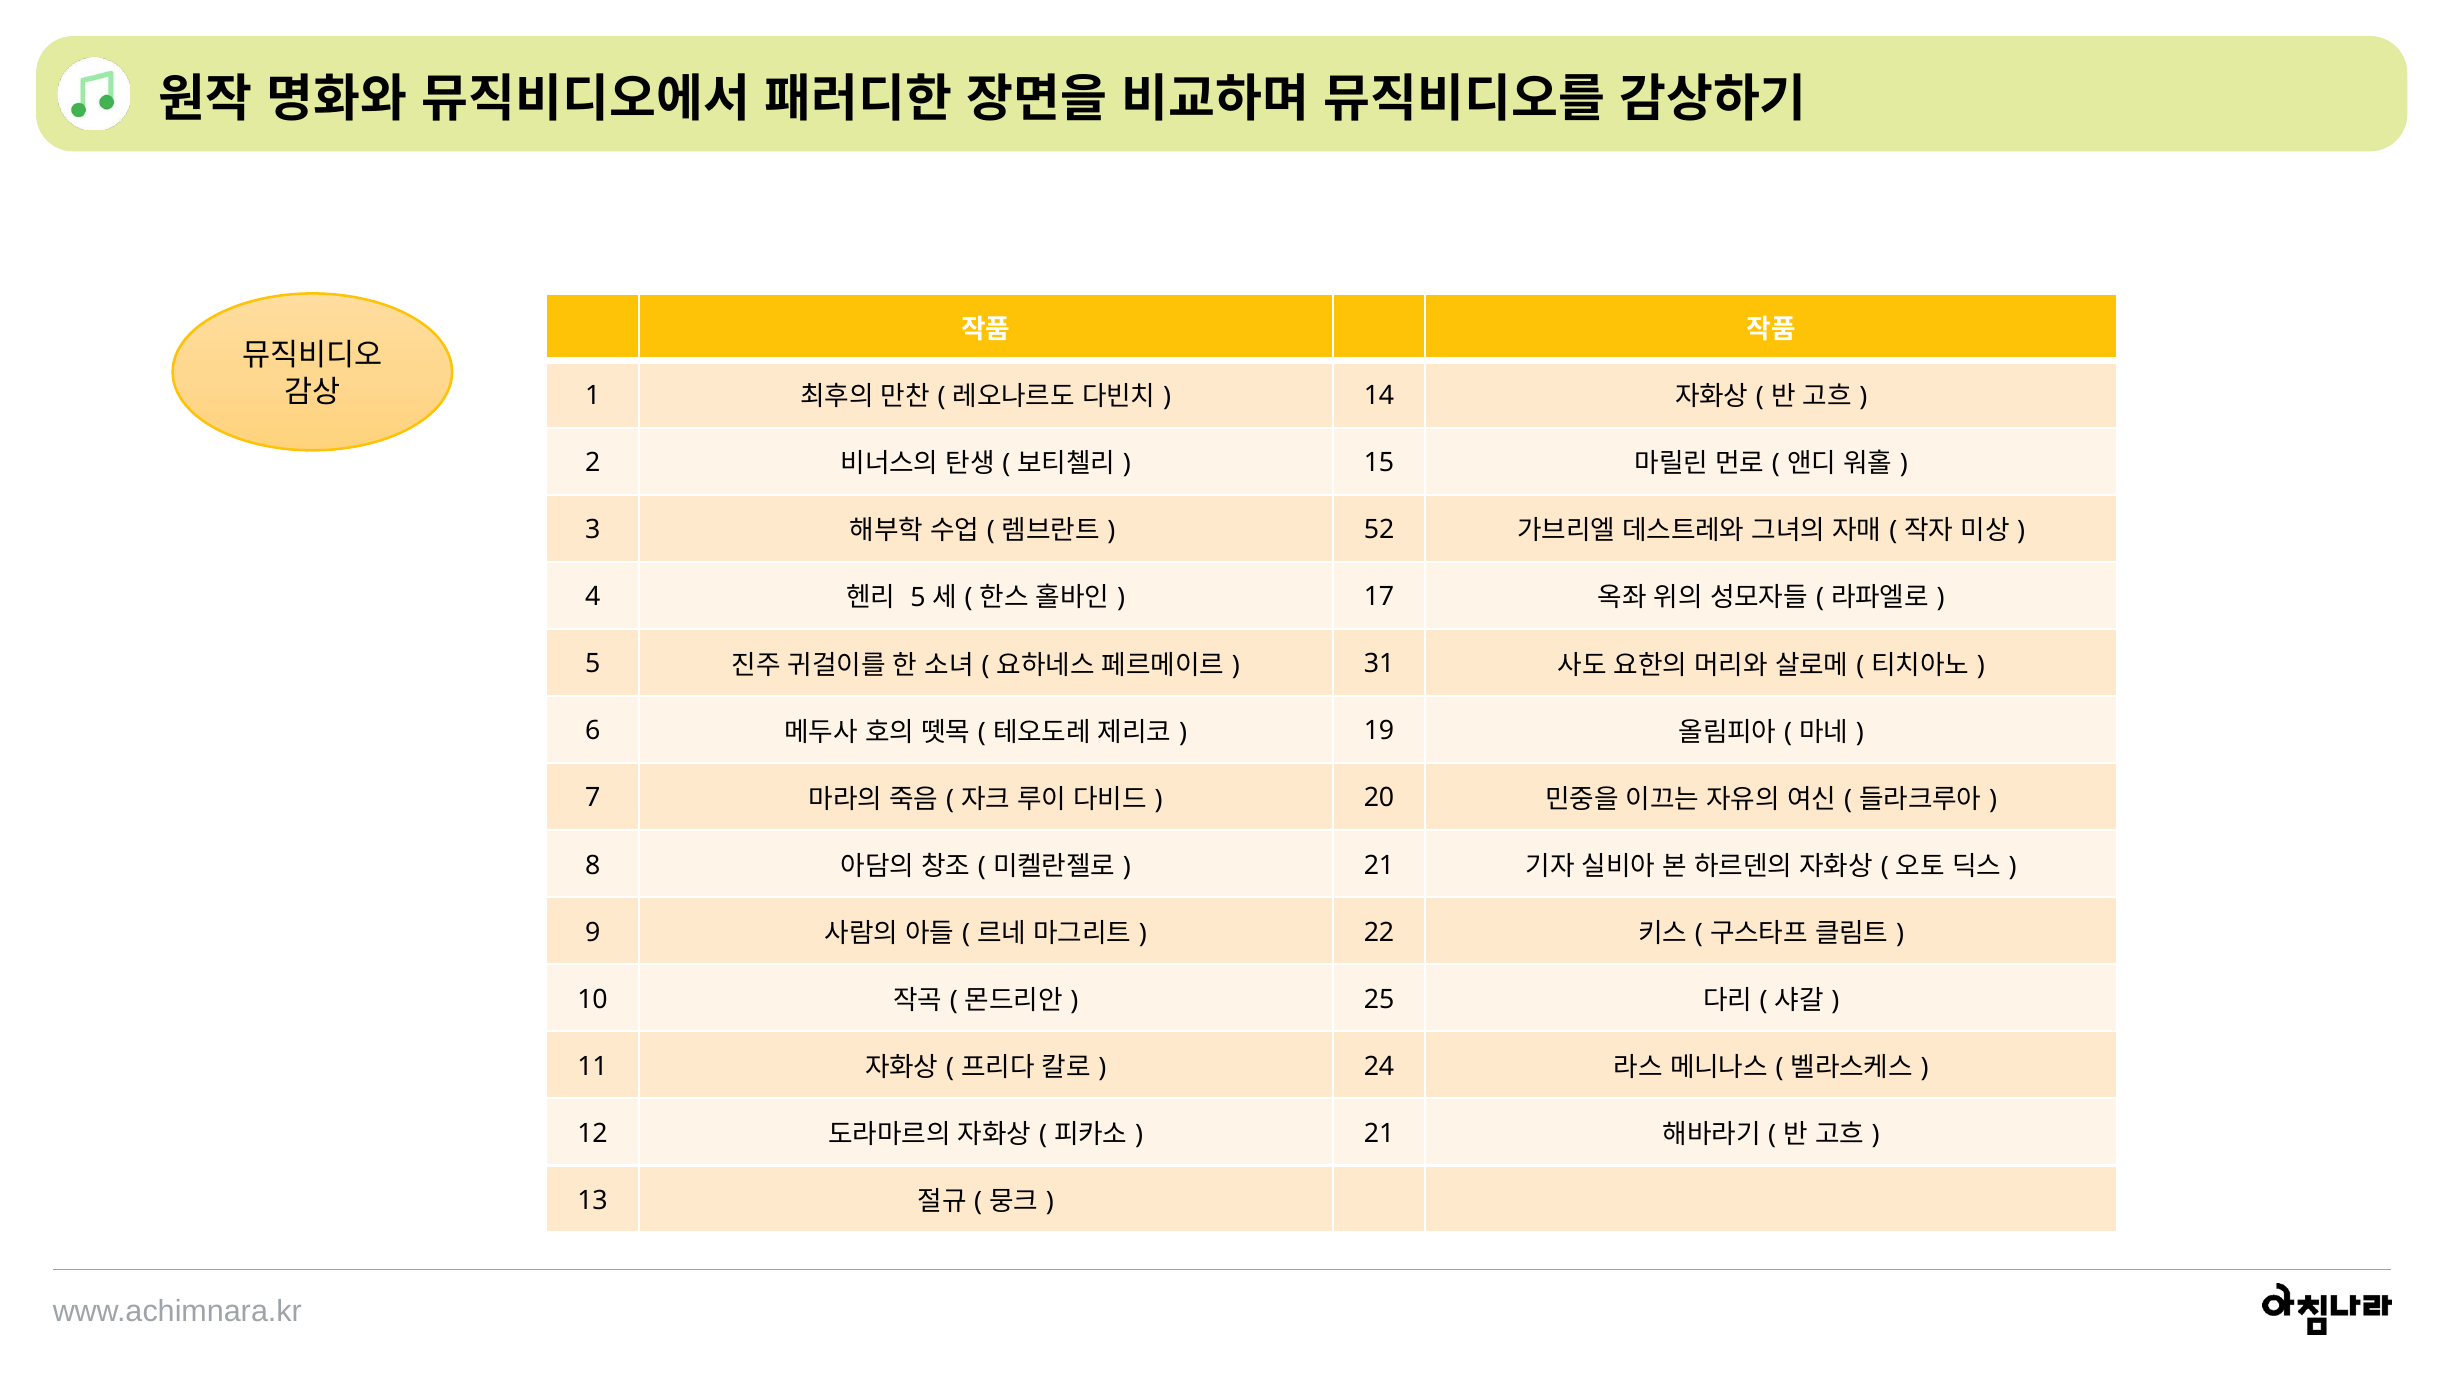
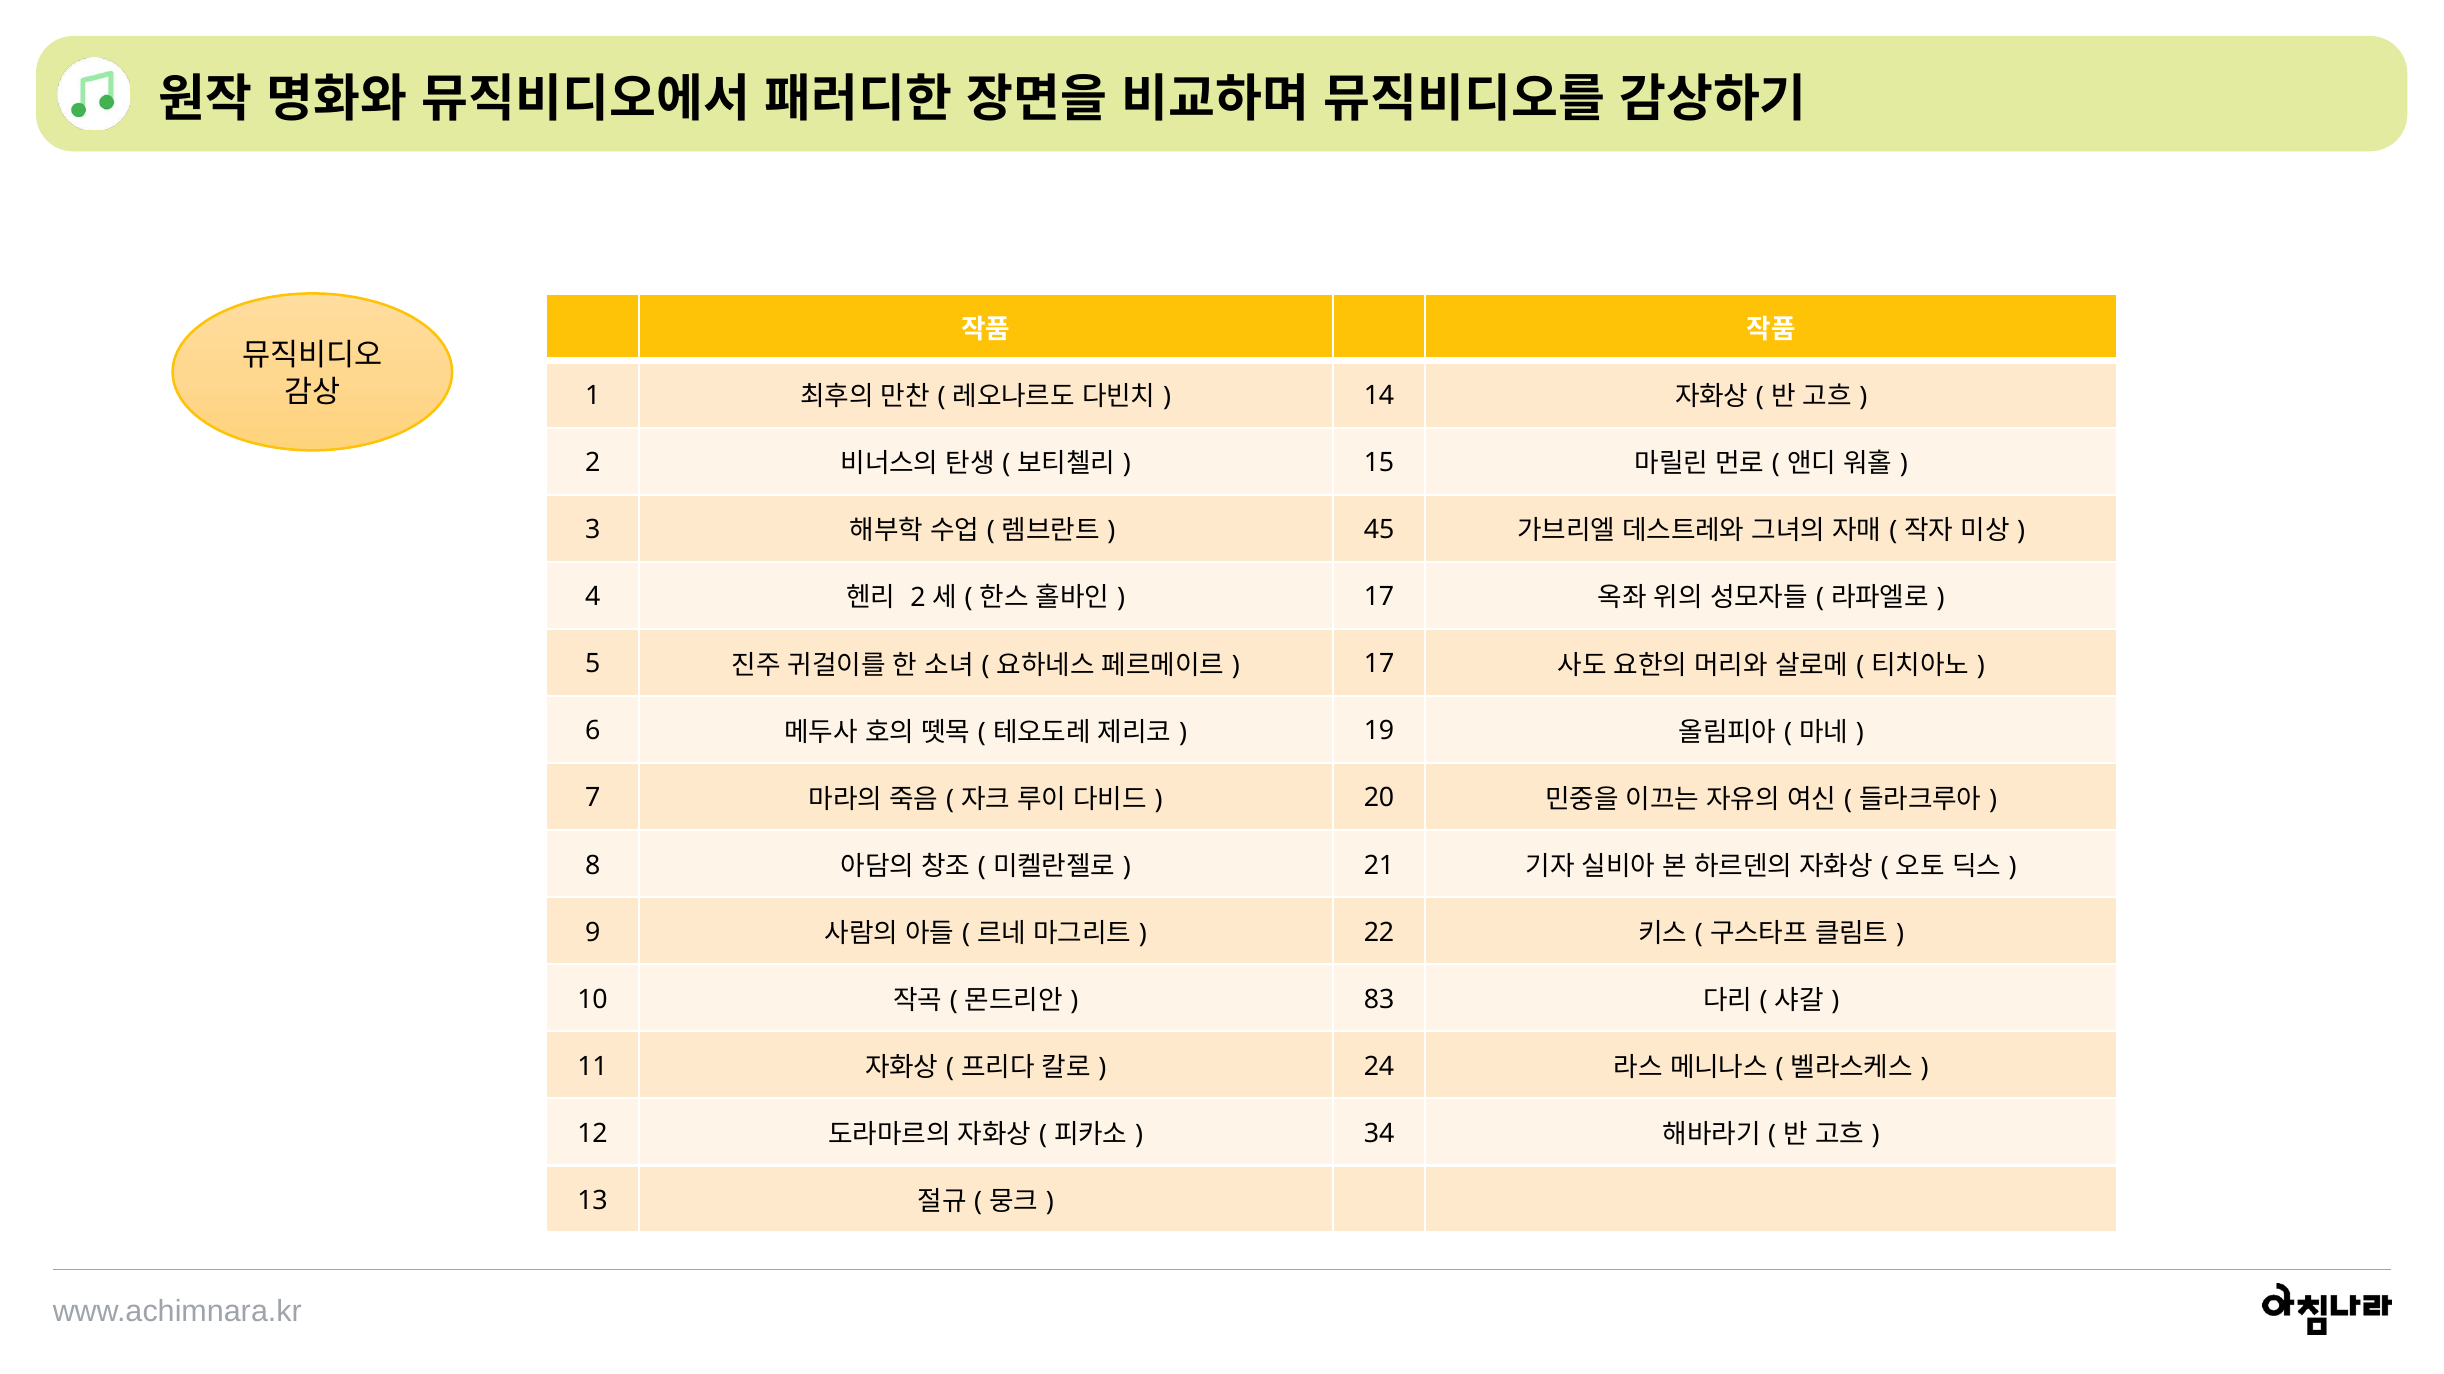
52: 52 -> 45
5 at (918, 598): 5 -> 2
31 at (1379, 664): 31 -> 17
25: 25 -> 83
21 at (1379, 1134): 21 -> 34
